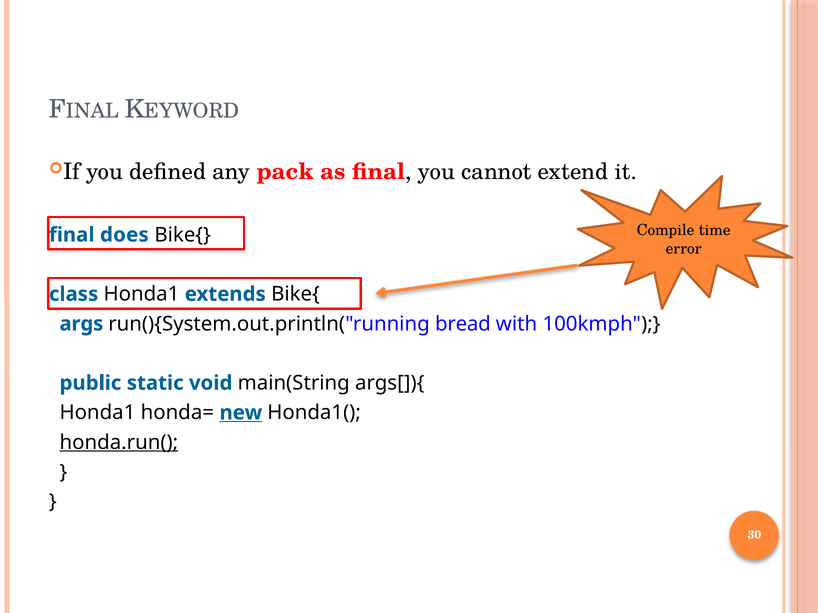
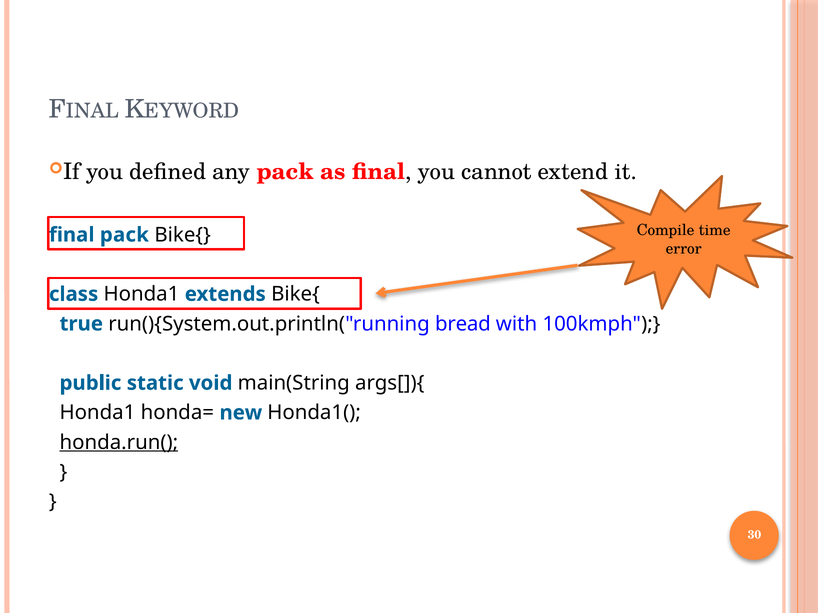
final does: does -> pack
args: args -> true
new underline: present -> none
